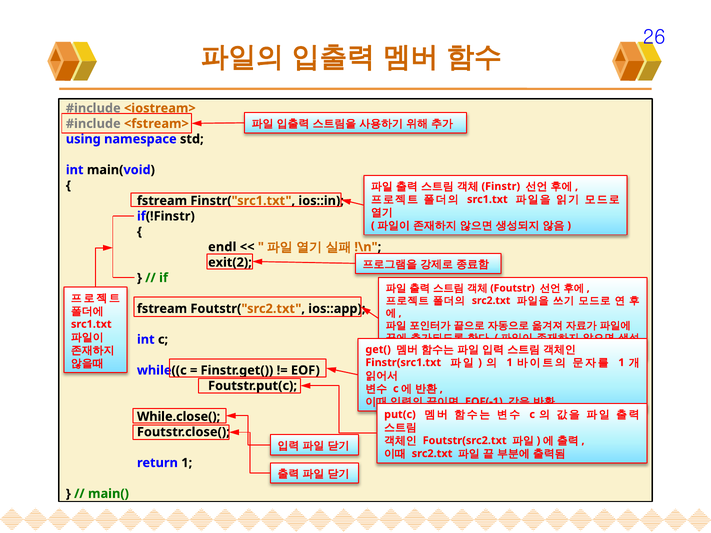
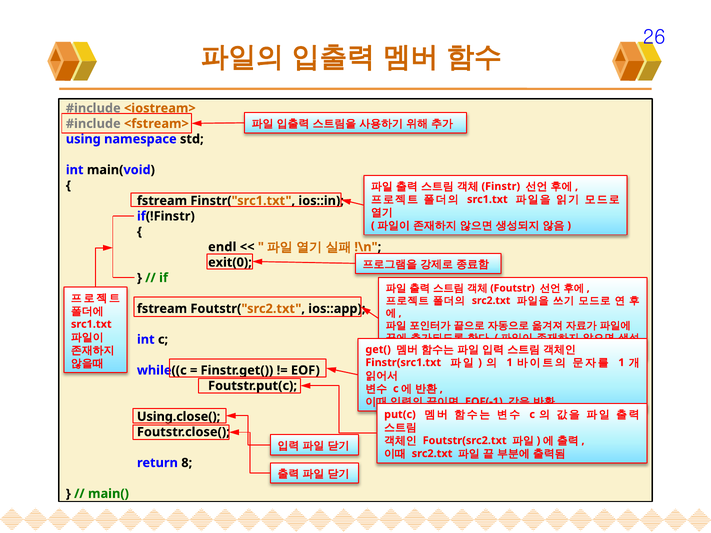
exit(2: exit(2 -> exit(0
While.close(: While.close( -> Using.close(
return 1: 1 -> 8
